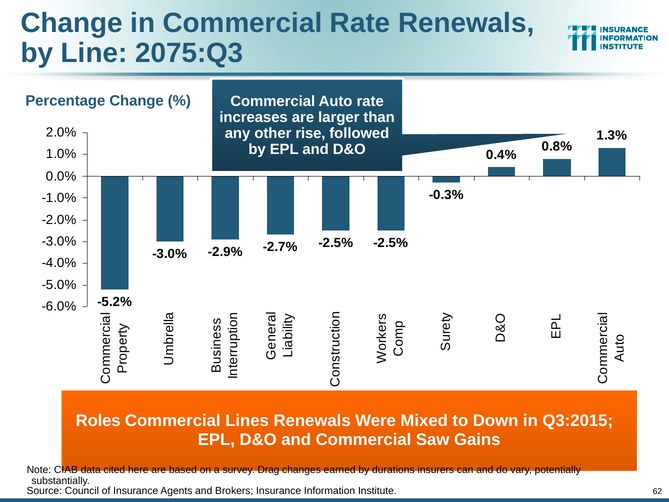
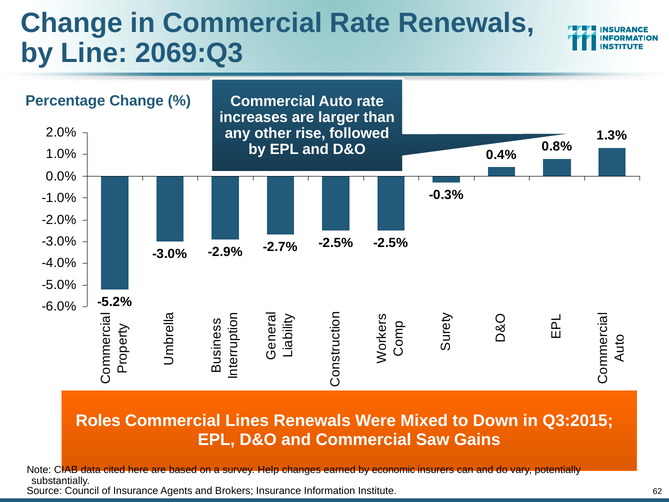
2075:Q3: 2075:Q3 -> 2069:Q3
Drag: Drag -> Help
durations: durations -> economic
